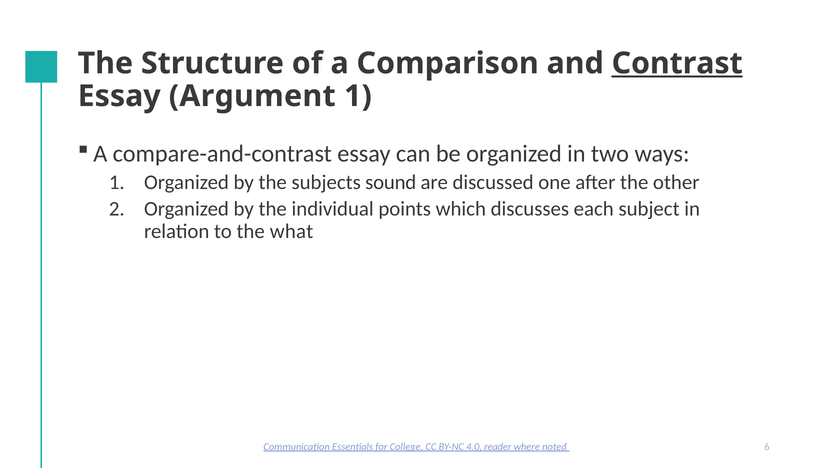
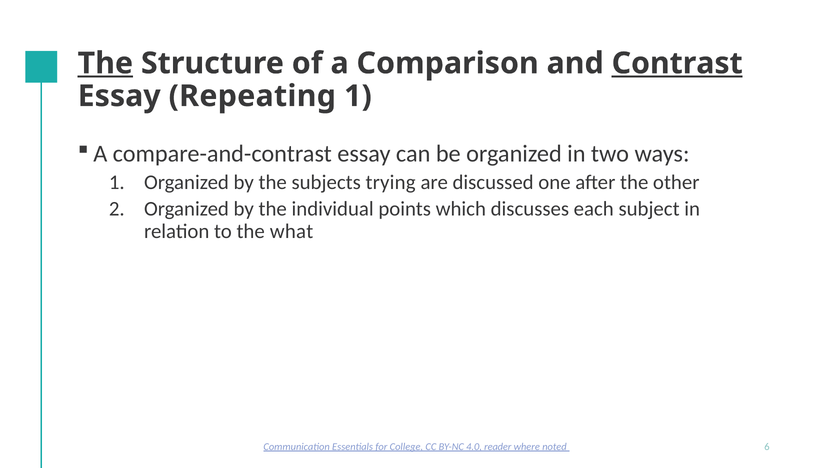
The at (105, 63) underline: none -> present
Argument: Argument -> Repeating
sound: sound -> trying
